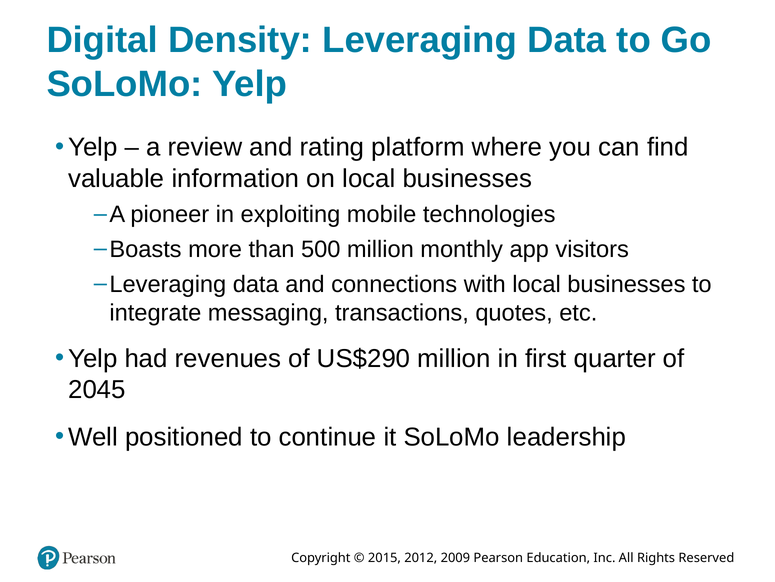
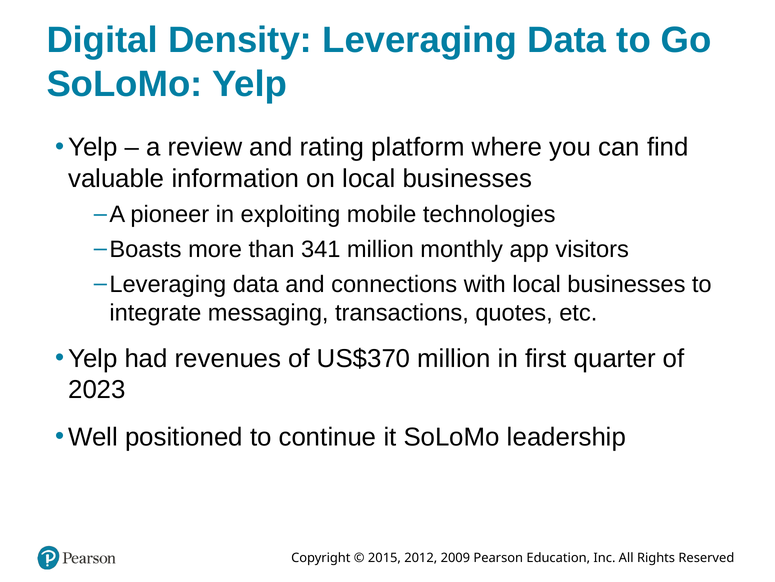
500: 500 -> 341
US$290: US$290 -> US$370
2045: 2045 -> 2023
